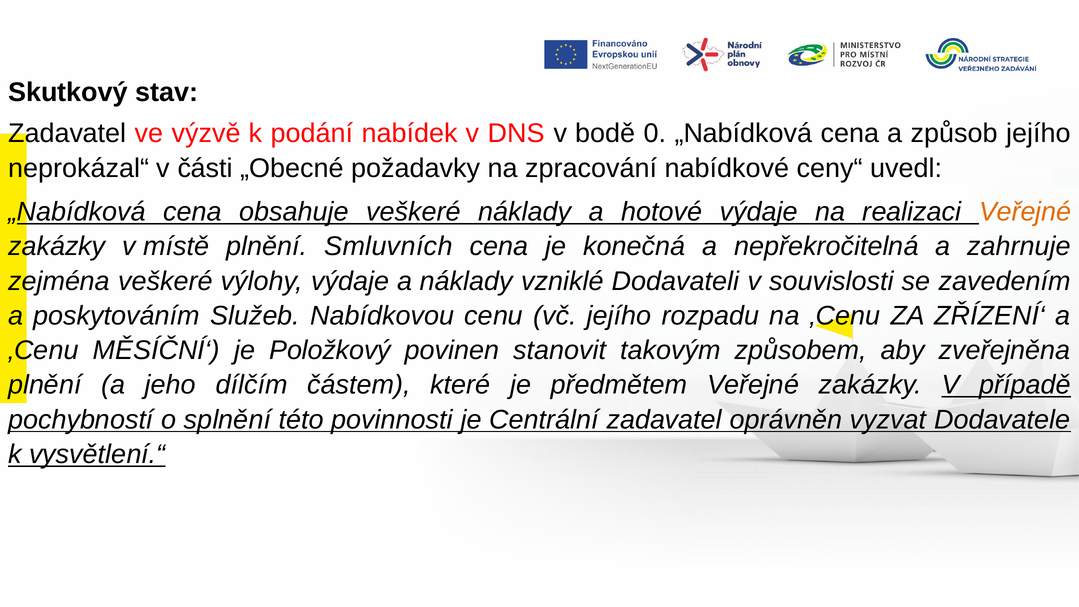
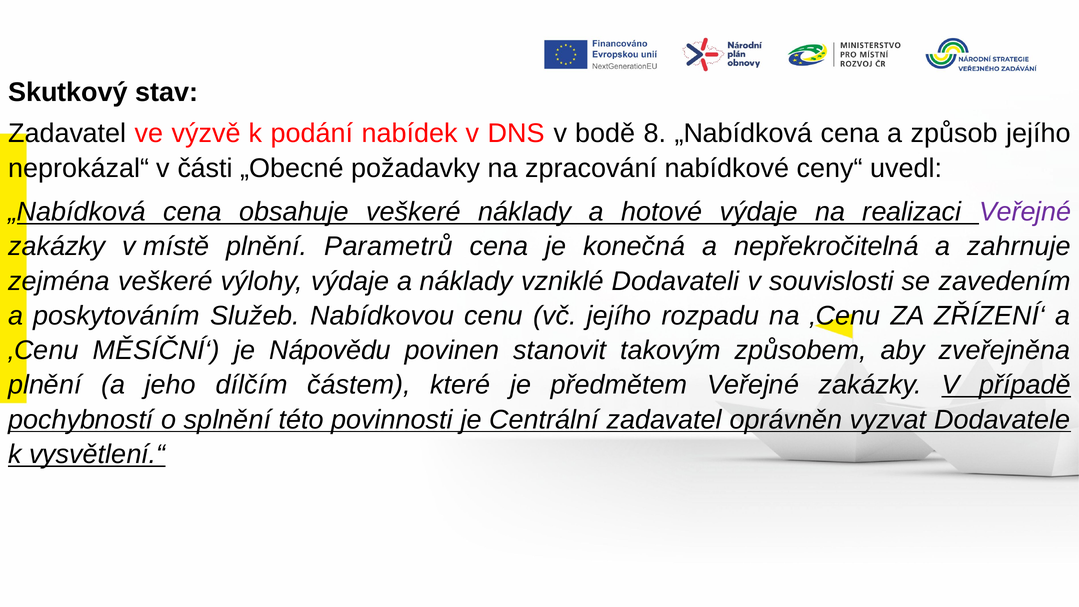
0: 0 -> 8
Veřejné at (1025, 212) colour: orange -> purple
Smluvních: Smluvních -> Parametrů
Položkový: Položkový -> Nápovědu
